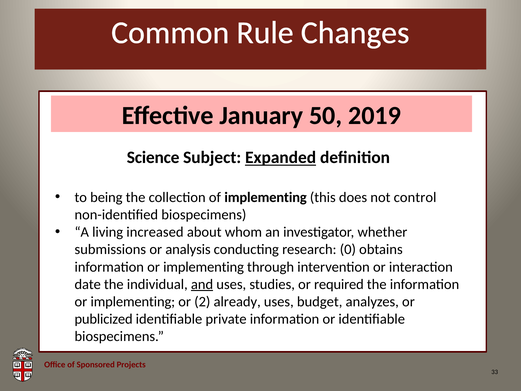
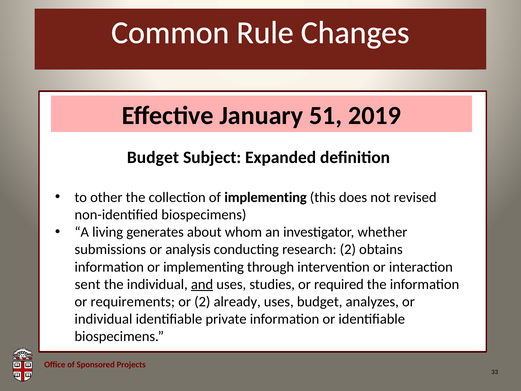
50: 50 -> 51
Science at (153, 157): Science -> Budget
Expanded underline: present -> none
being: being -> other
control: control -> revised
increased: increased -> generates
research 0: 0 -> 2
date: date -> sent
implementing at (133, 301): implementing -> requirements
publicized at (104, 319): publicized -> individual
